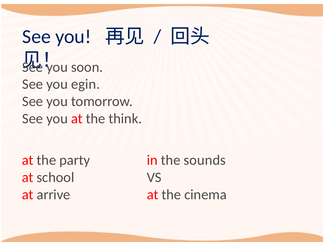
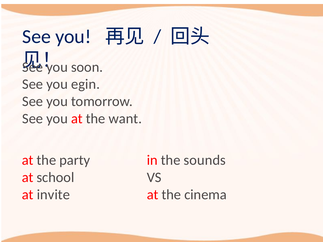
think: think -> want
arrive: arrive -> invite
